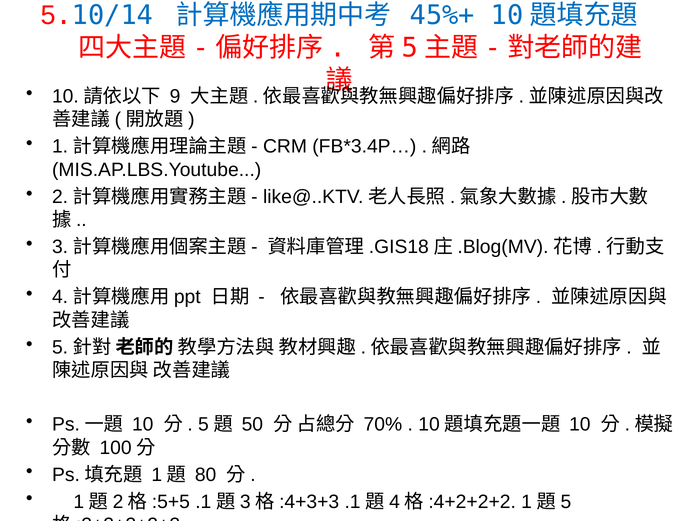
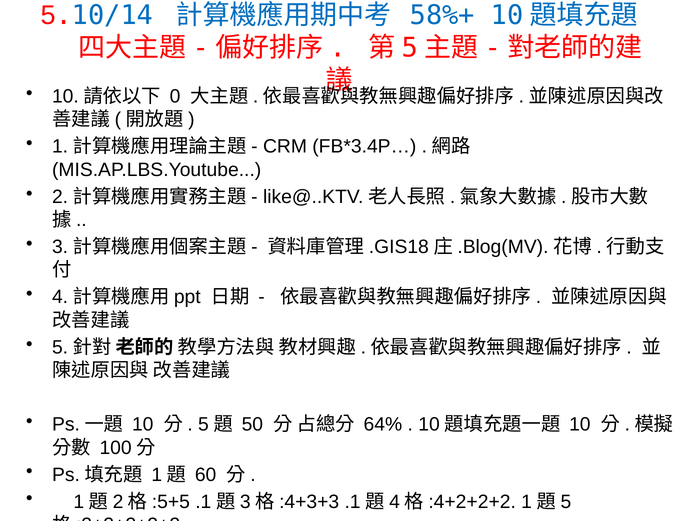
45%+: 45%+ -> 58%+
9: 9 -> 0
70%: 70% -> 64%
80: 80 -> 60
